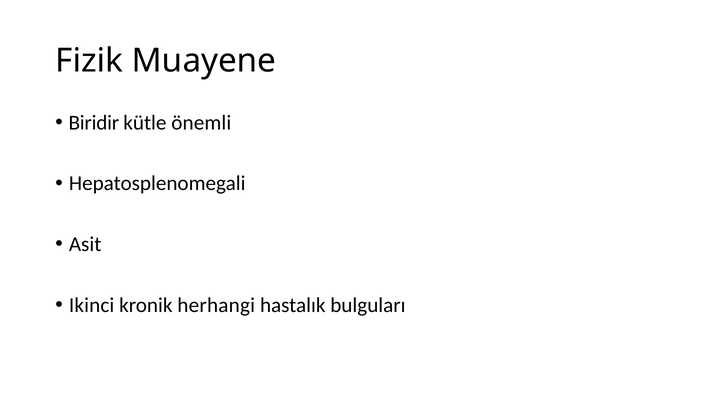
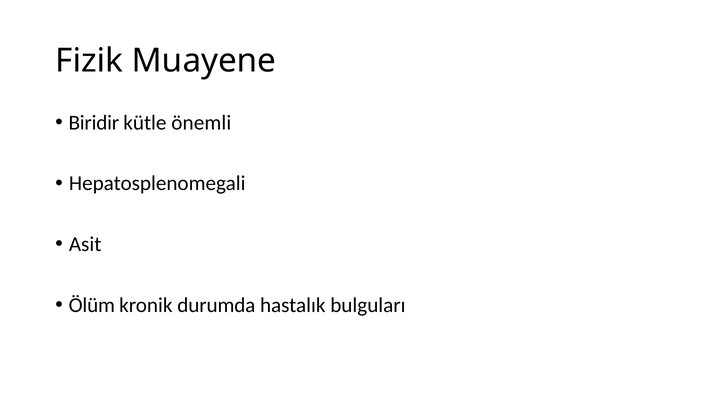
Ikinci: Ikinci -> Ölüm
herhangi: herhangi -> durumda
